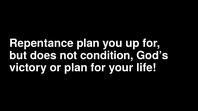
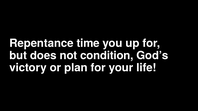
Repentance plan: plan -> time
